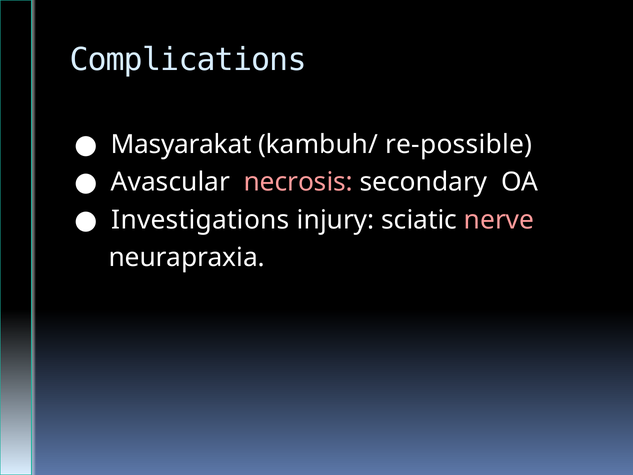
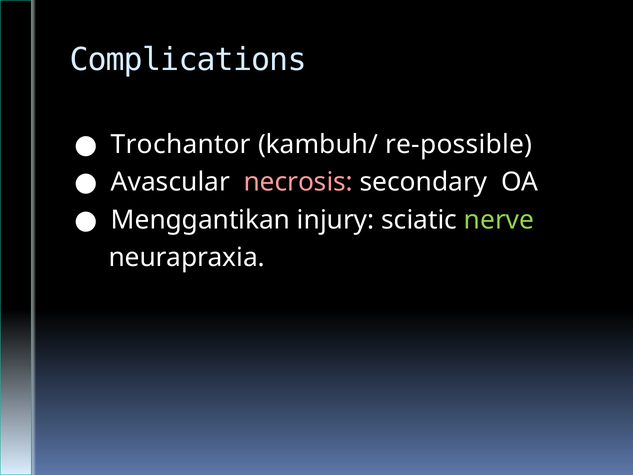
Masyarakat: Masyarakat -> Trochantor
Investigations: Investigations -> Menggantikan
nerve colour: pink -> light green
